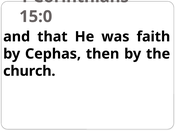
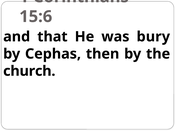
15:0: 15:0 -> 15:6
faith: faith -> bury
